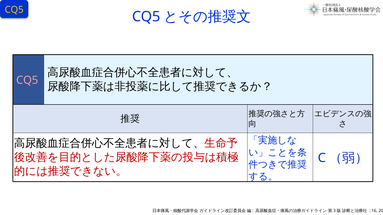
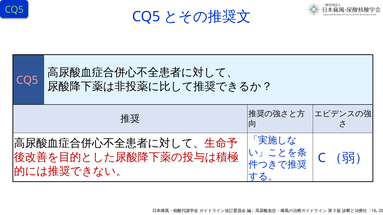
CQ5 at (14, 10) colour: yellow -> light green
